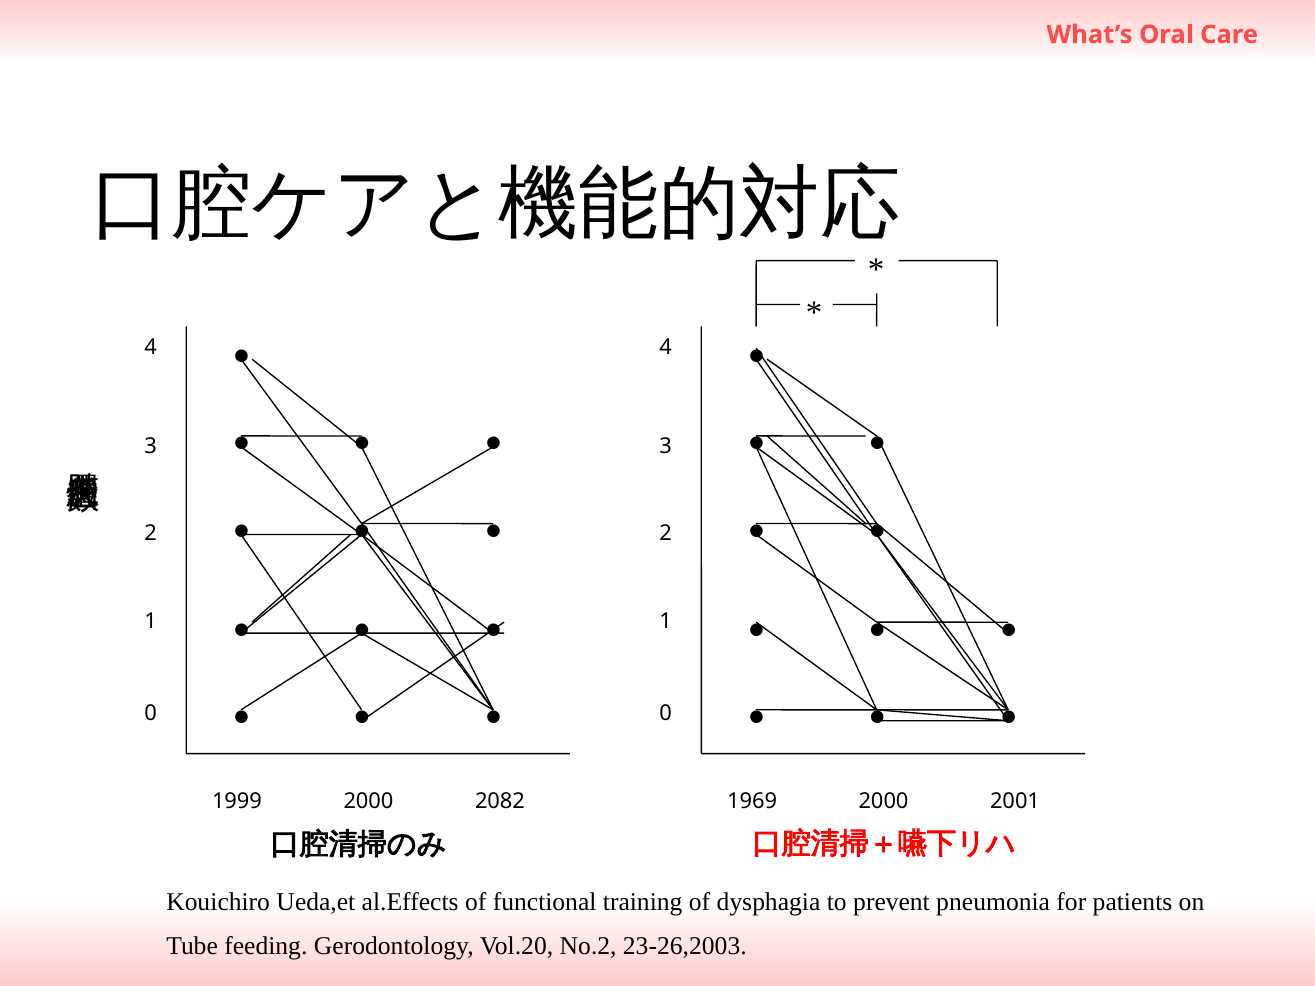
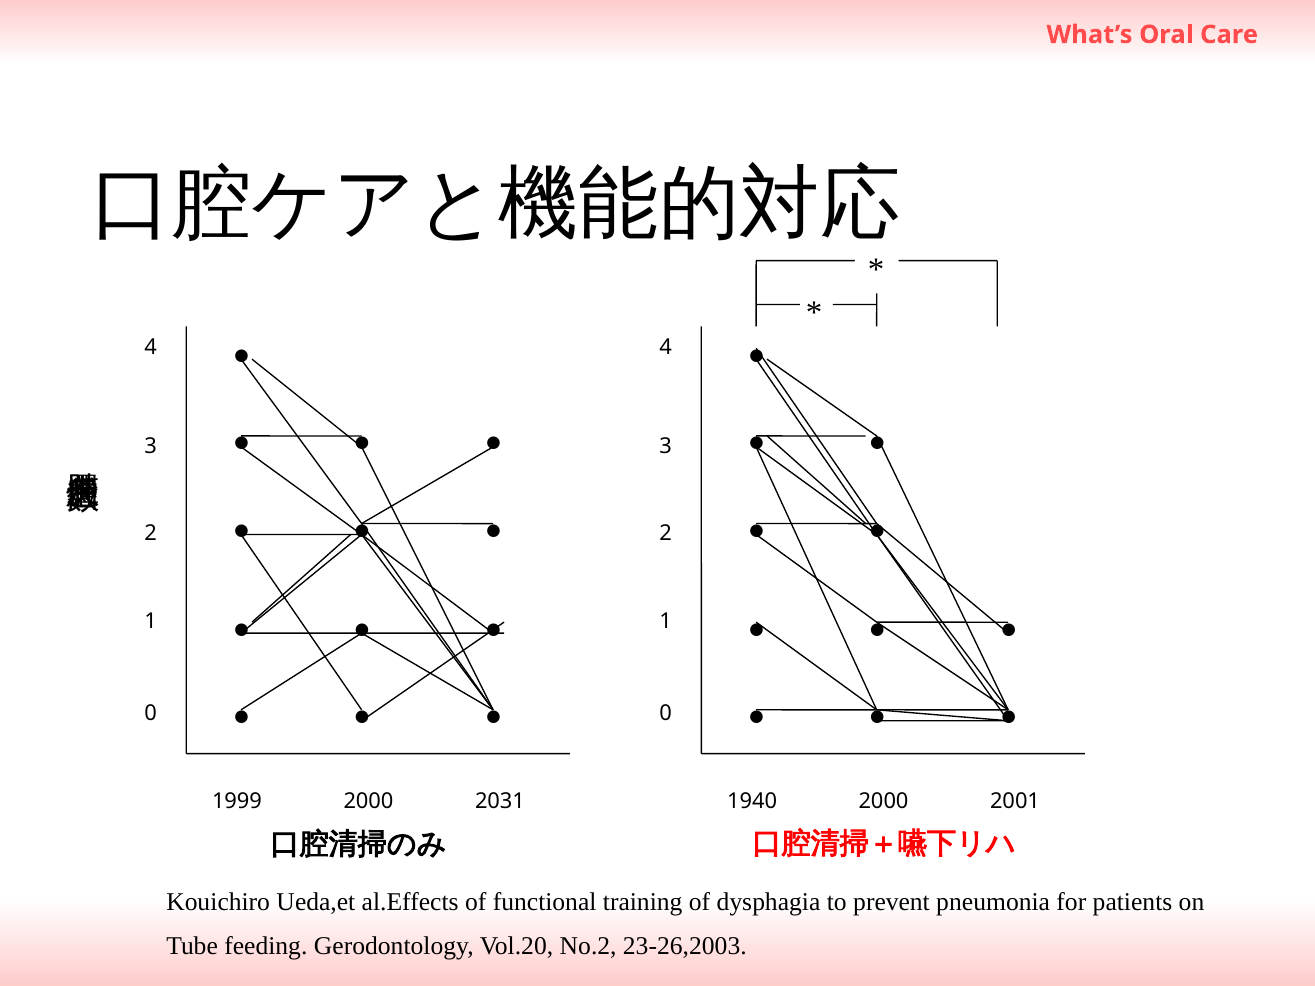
2082: 2082 -> 2031
1969: 1969 -> 1940
